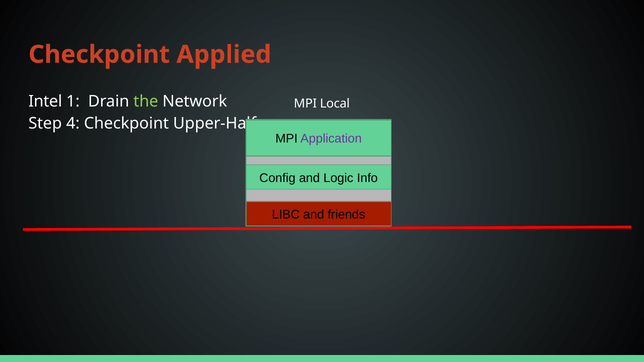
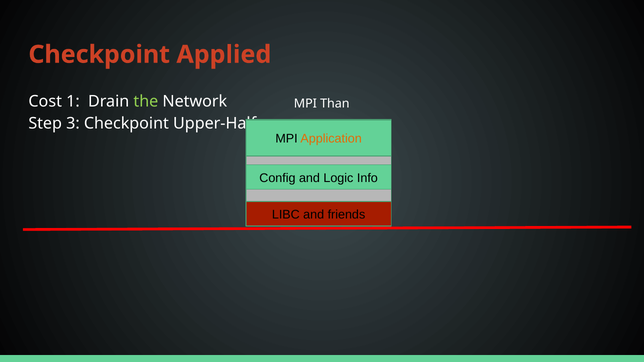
Intel: Intel -> Cost
Local: Local -> Than
4: 4 -> 3
Application colour: purple -> orange
